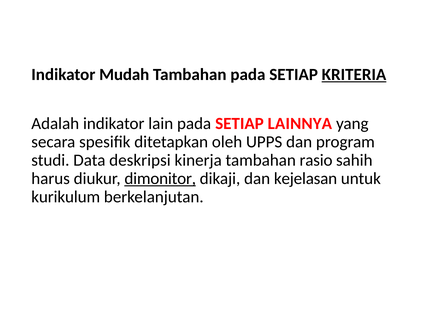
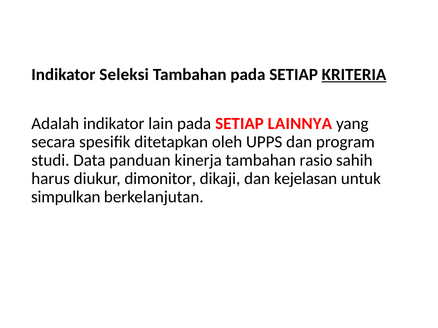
Mudah: Mudah -> Seleksi
deskripsi: deskripsi -> panduan
dimonitor underline: present -> none
kurikulum: kurikulum -> simpulkan
